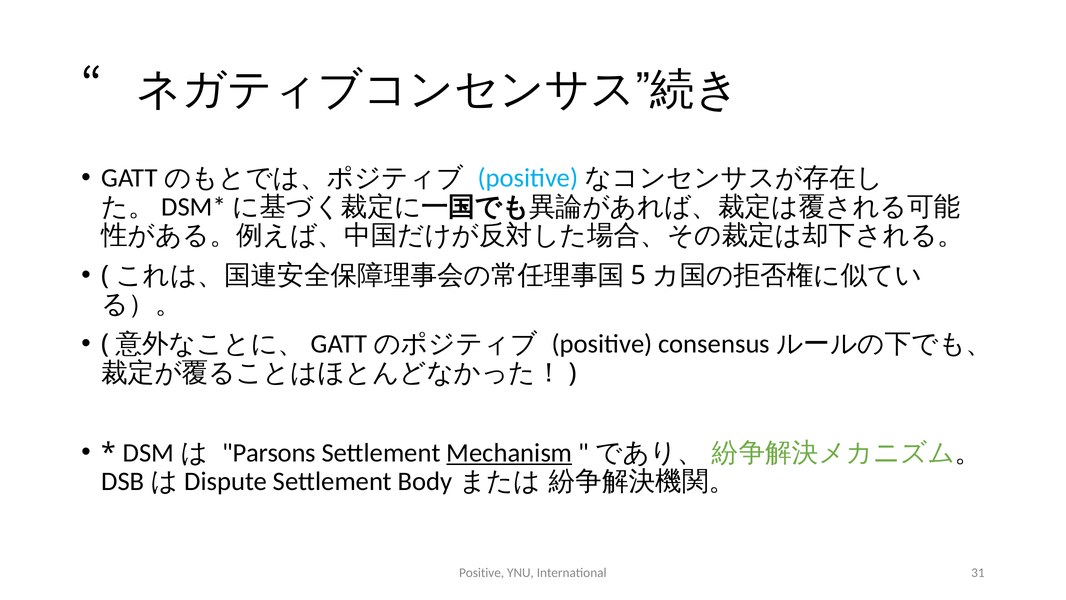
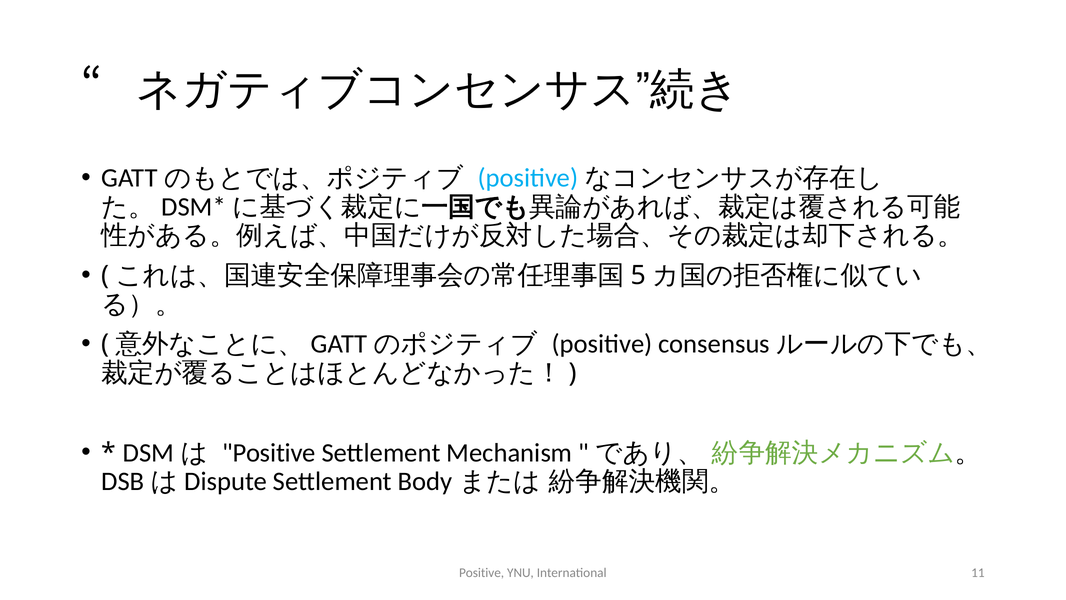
Parsons at (269, 452): Parsons -> Positive
Mechanism underline: present -> none
31: 31 -> 11
